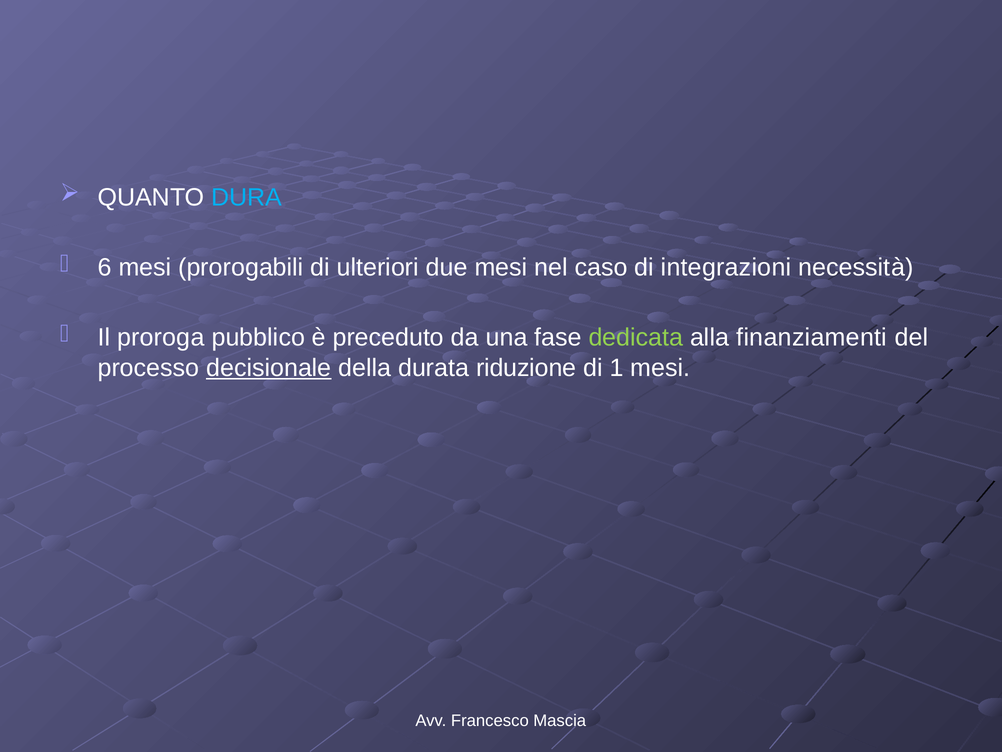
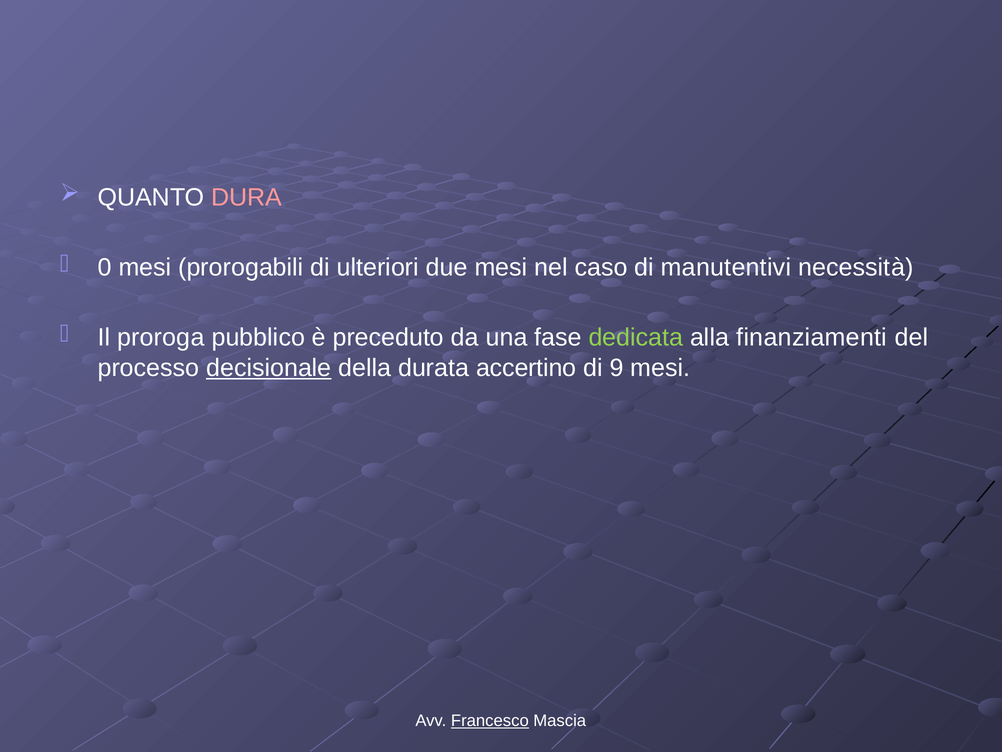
DURA colour: light blue -> pink
6: 6 -> 0
integrazioni: integrazioni -> manutentivi
riduzione: riduzione -> accertino
1: 1 -> 9
Francesco underline: none -> present
